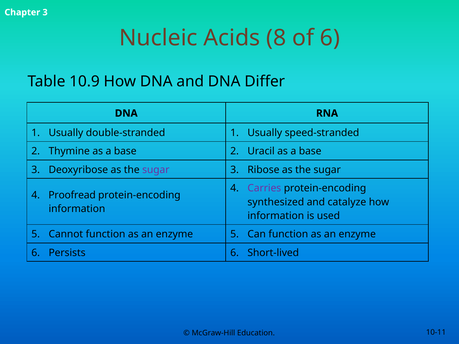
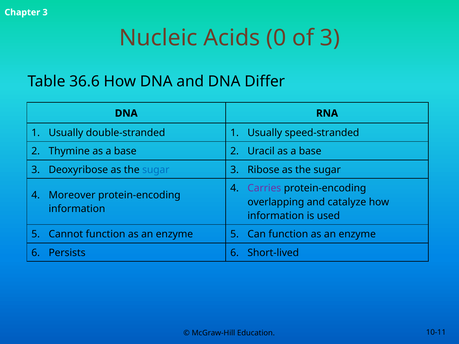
8: 8 -> 0
of 6: 6 -> 3
10.9: 10.9 -> 36.6
sugar at (156, 170) colour: purple -> blue
Proofread: Proofread -> Moreover
synthesized: synthesized -> overlapping
